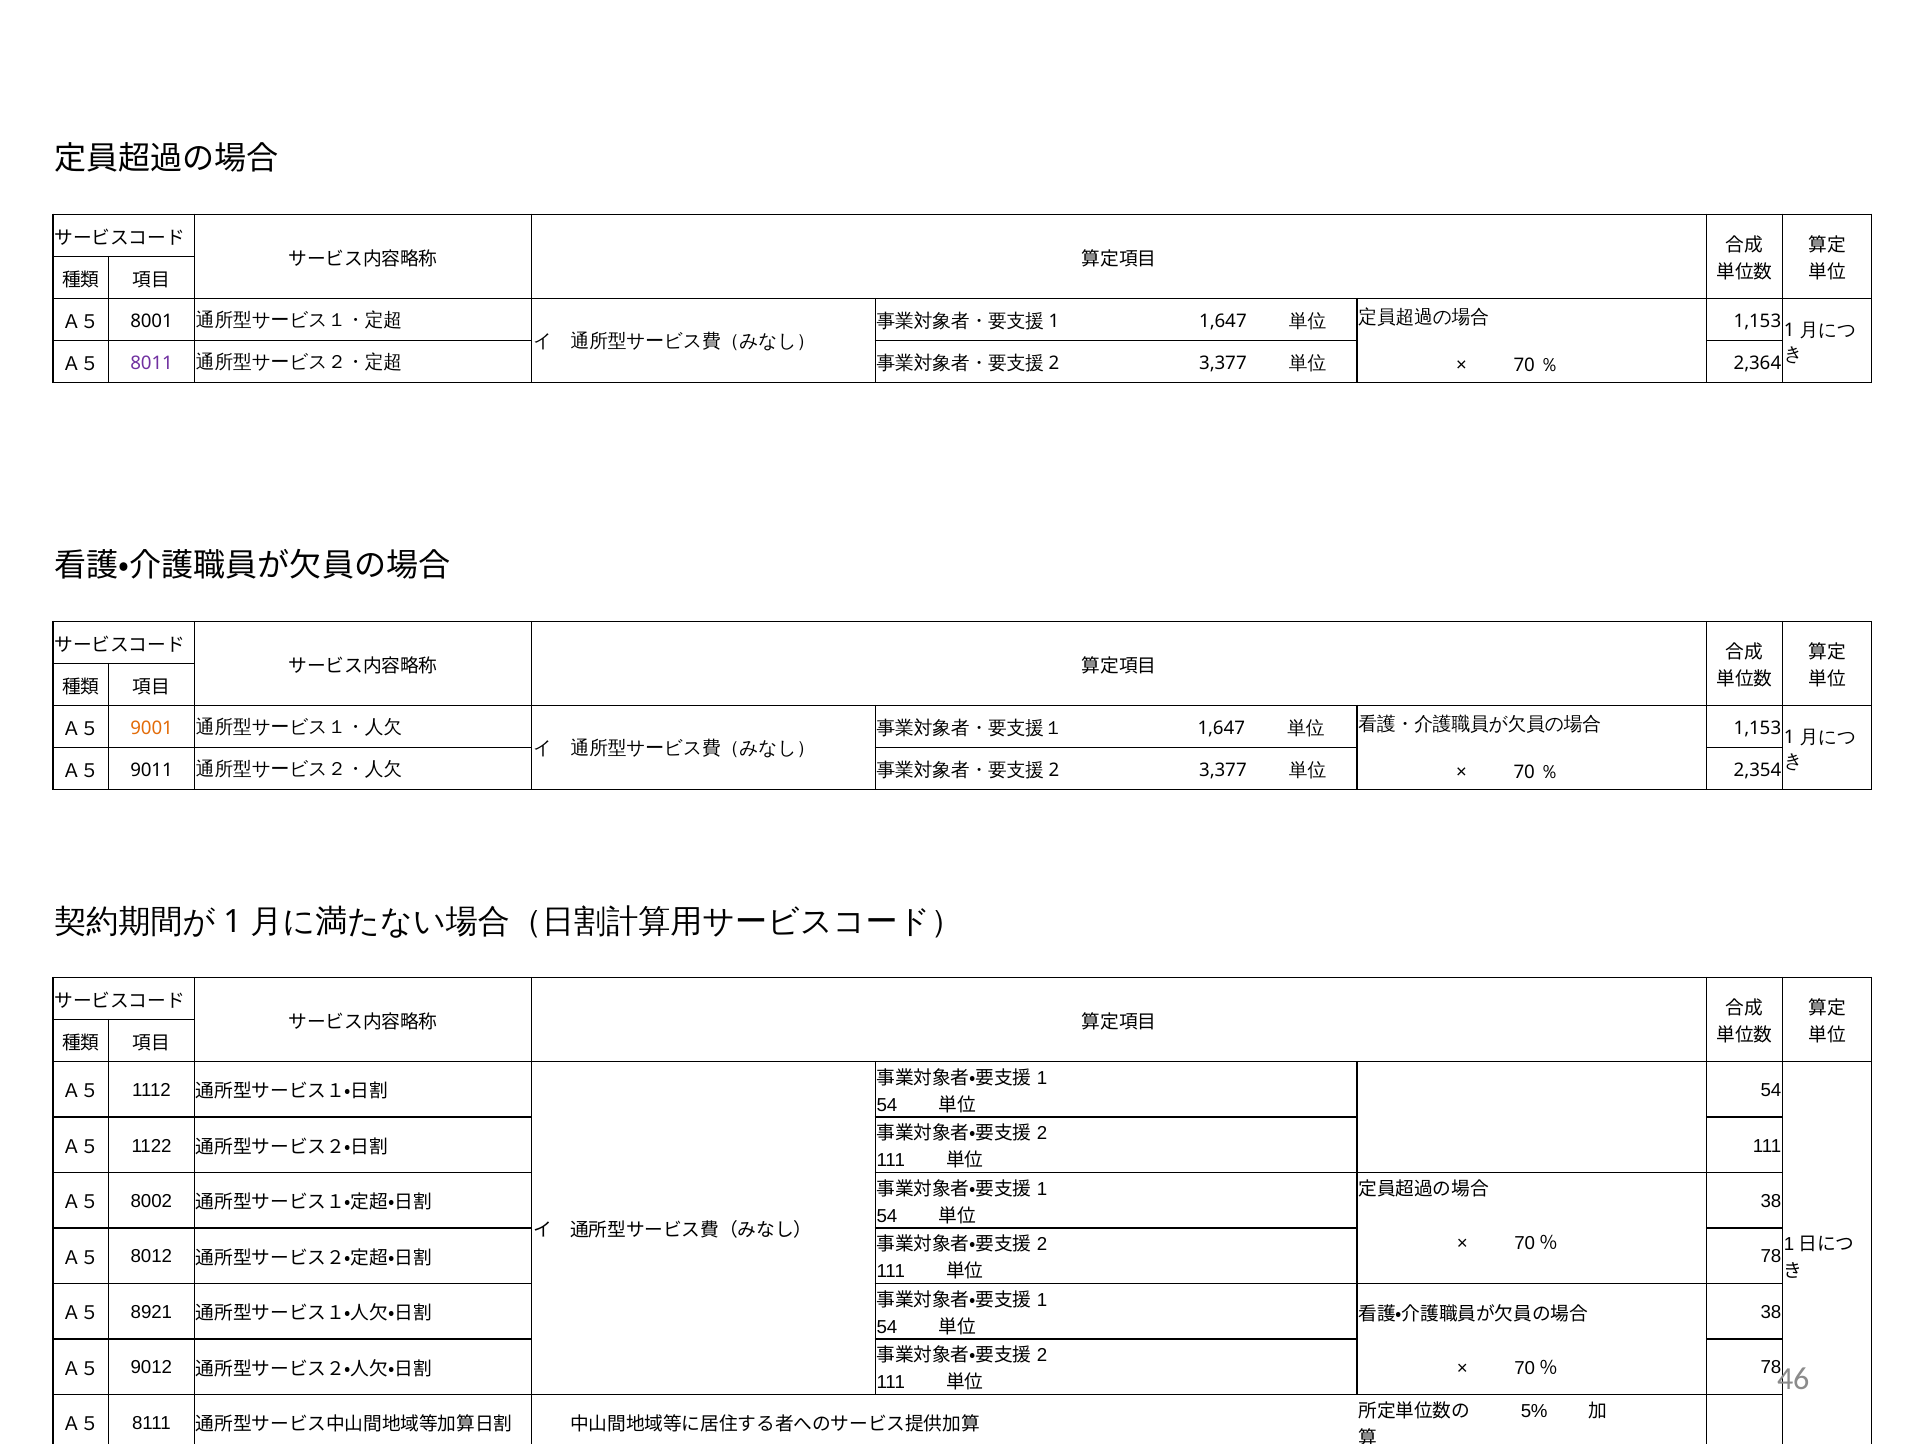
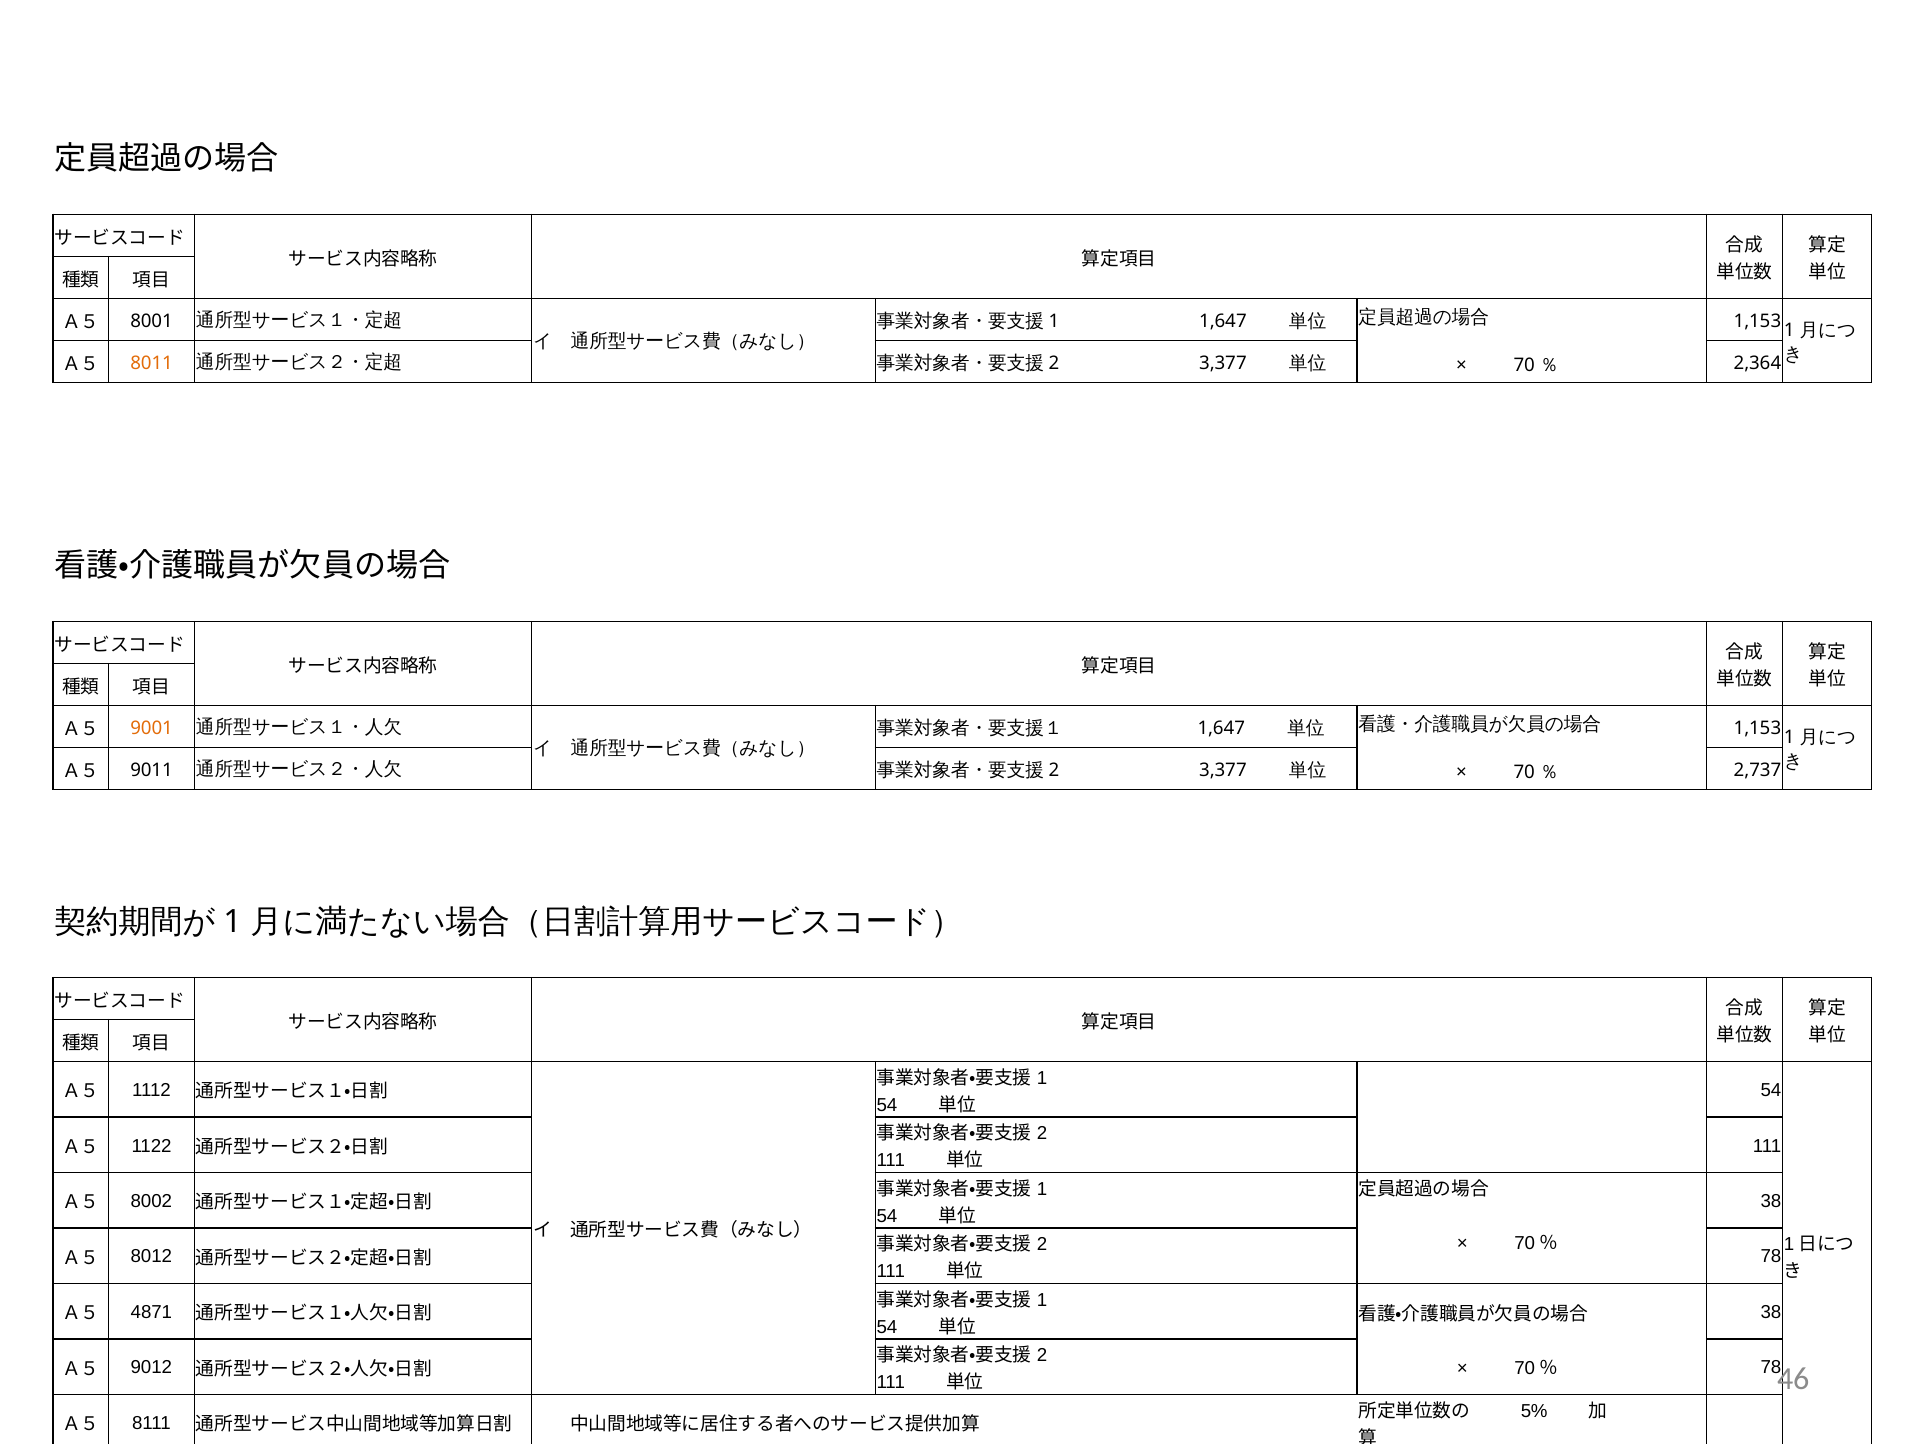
8011 colour: purple -> orange
2,354: 2,354 -> 2,737
8921: 8921 -> 4871
